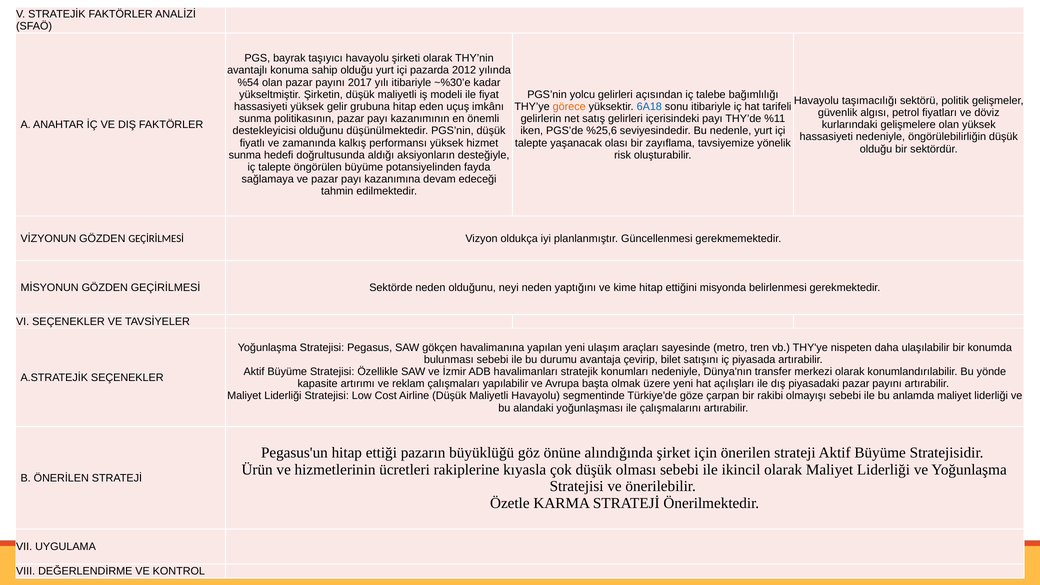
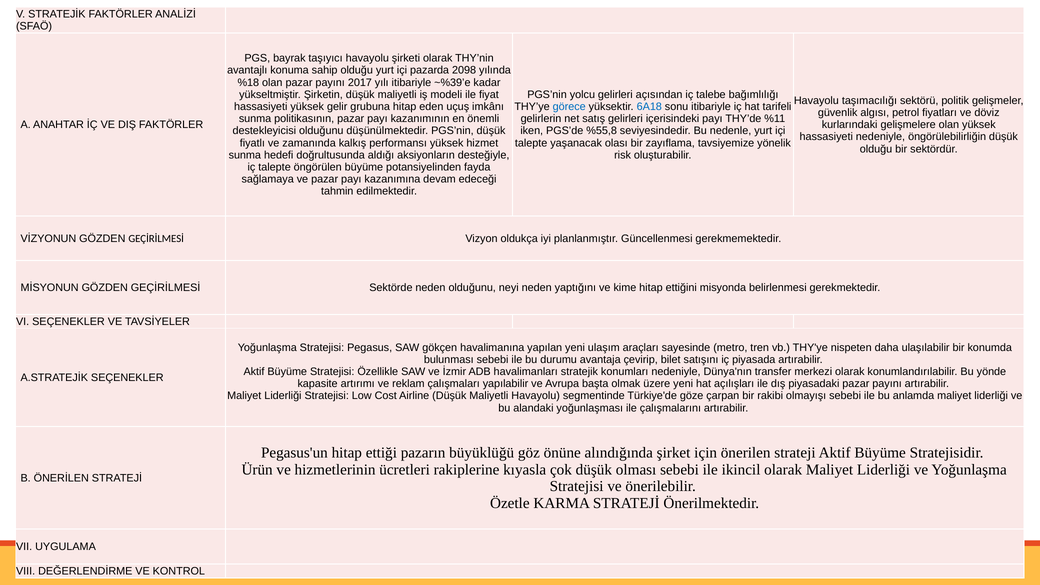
2012: 2012 -> 2098
%54: %54 -> %18
~%30’e: ~%30’e -> ~%39’e
görece colour: orange -> blue
%25,6: %25,6 -> %55,8
